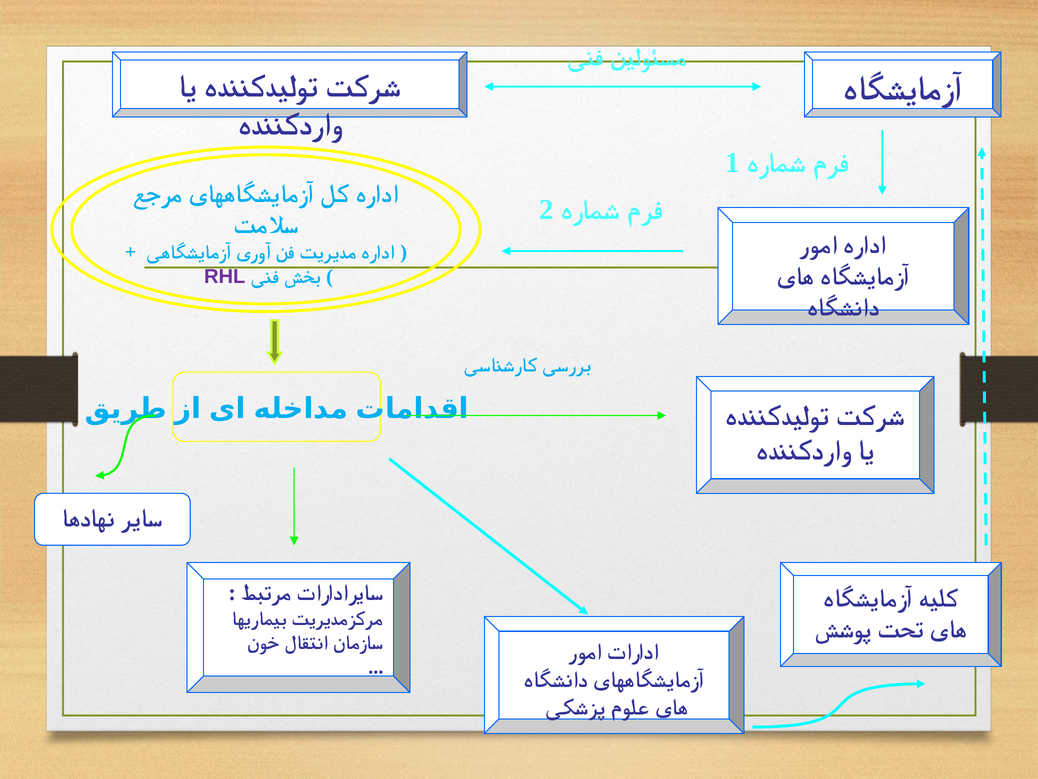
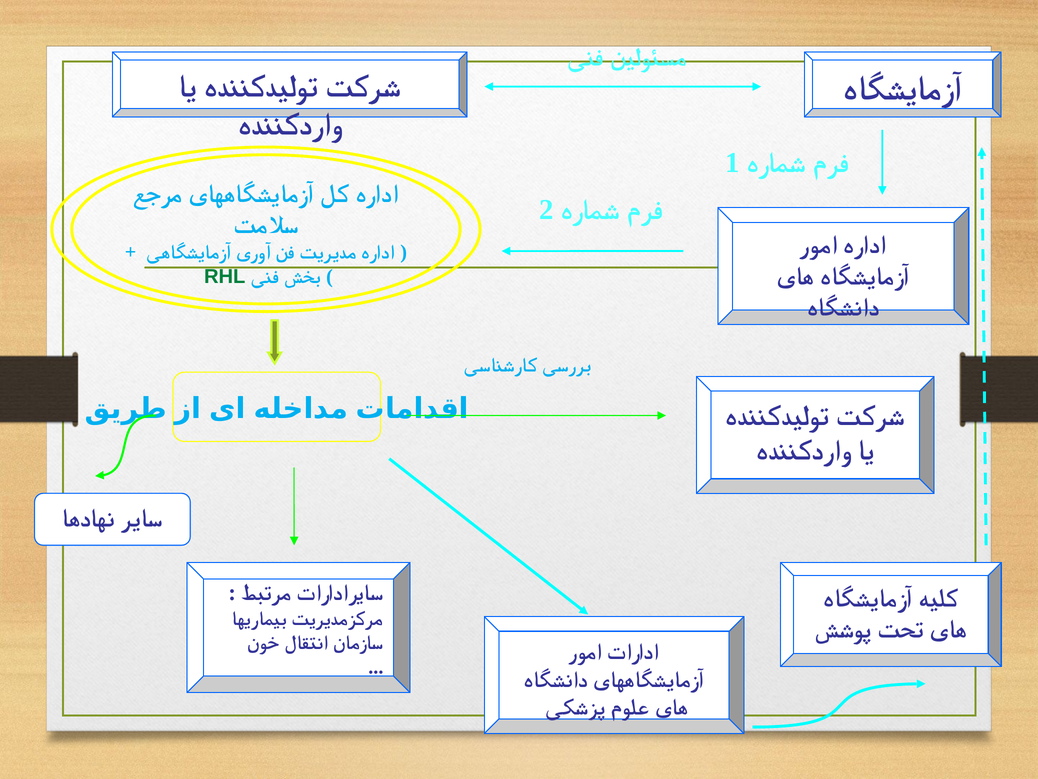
RHL colour: purple -> green
